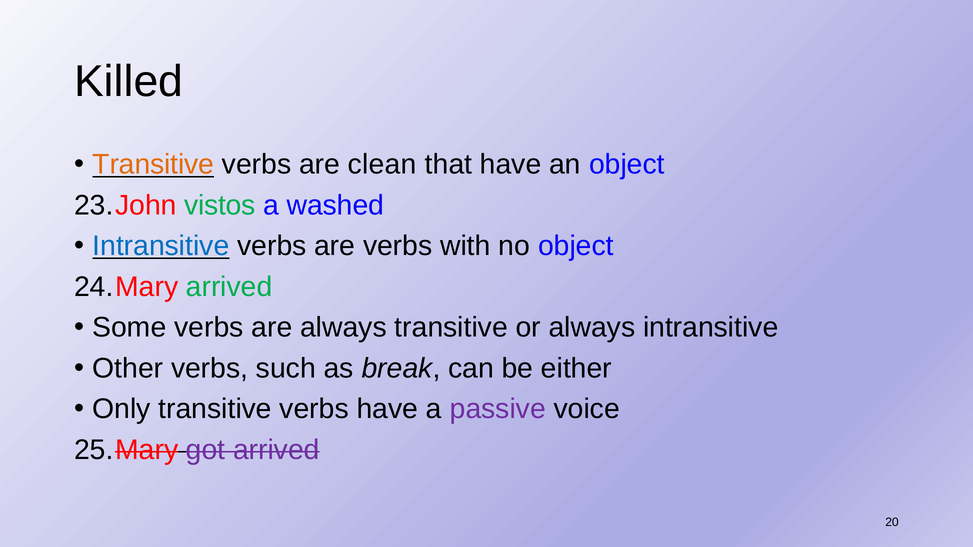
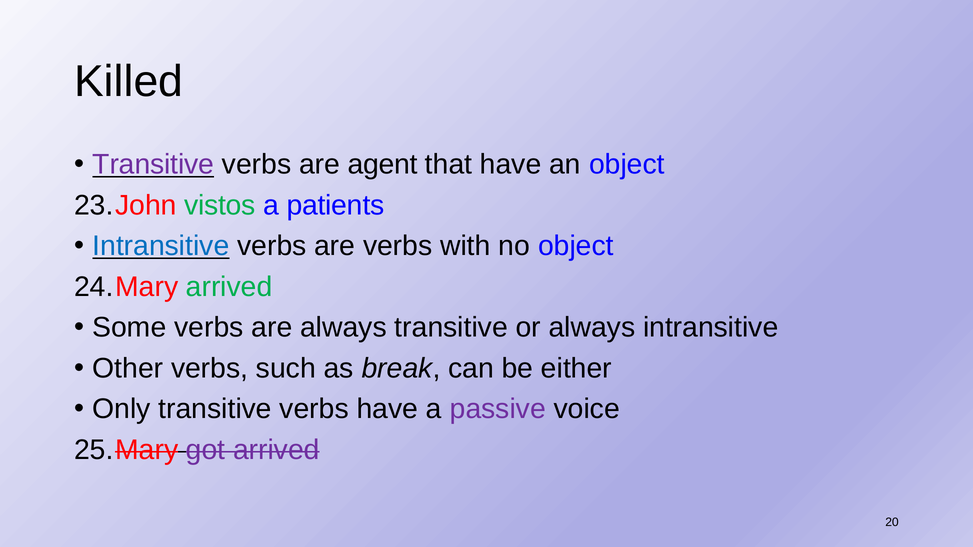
Transitive at (153, 165) colour: orange -> purple
clean: clean -> agent
washed: washed -> patients
